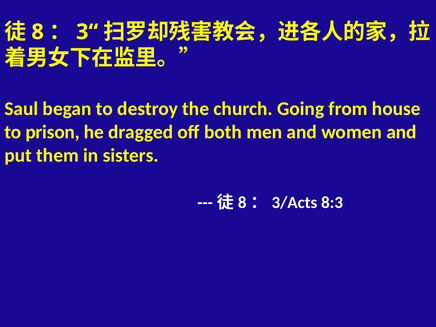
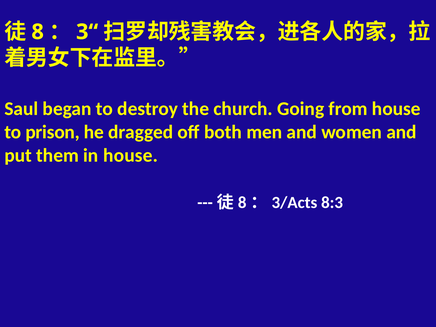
in sisters: sisters -> house
